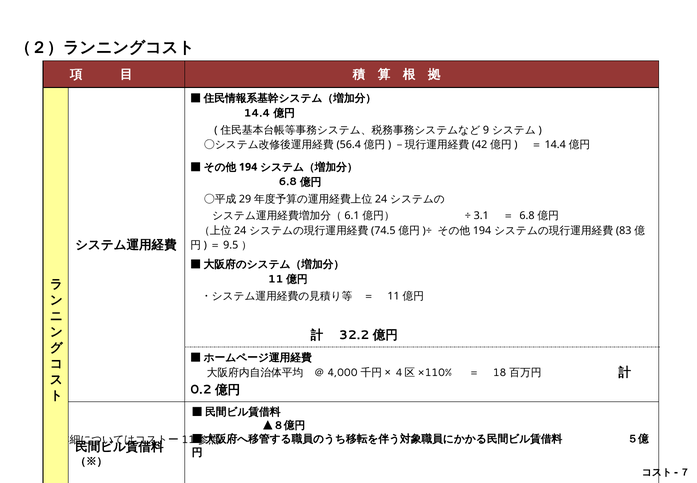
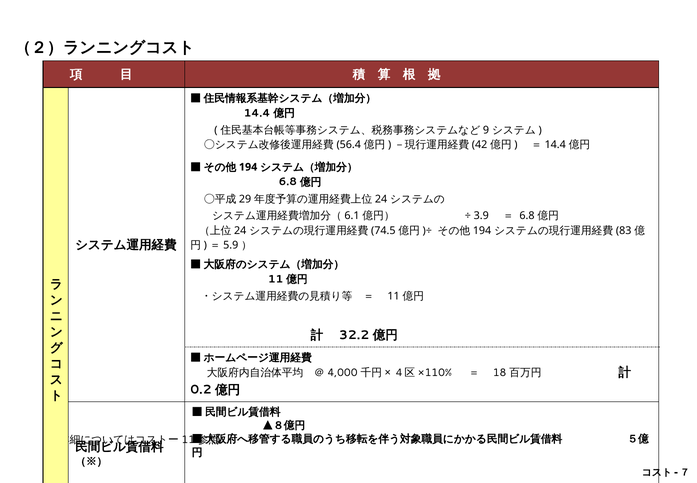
3.1: 3.1 -> 3.9
9.5: 9.5 -> 5.9
